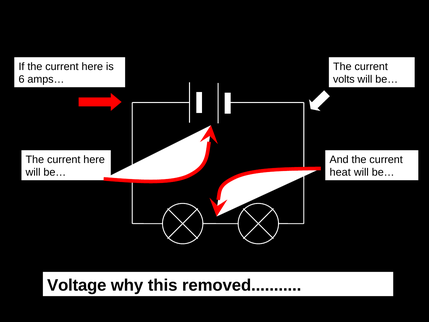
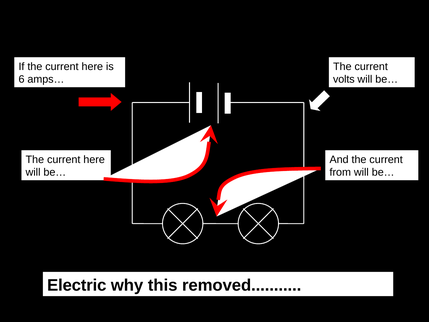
heat: heat -> from
Voltage: Voltage -> Electric
